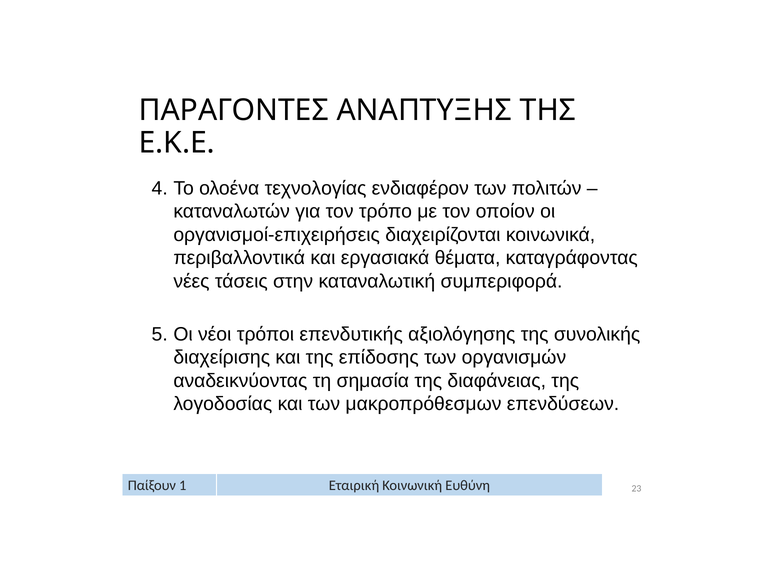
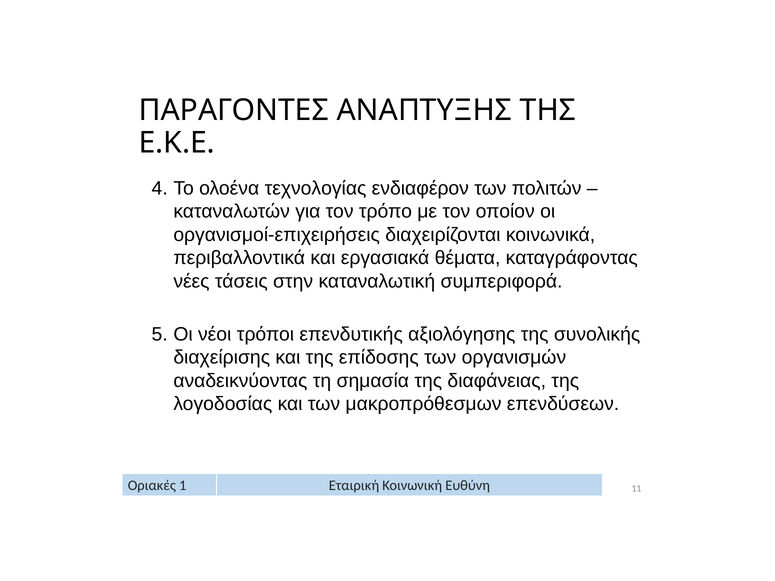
Παίξουν: Παίξουν -> Οριακές
23: 23 -> 11
